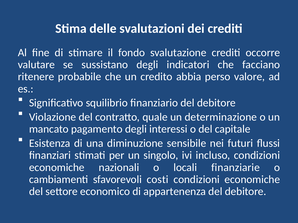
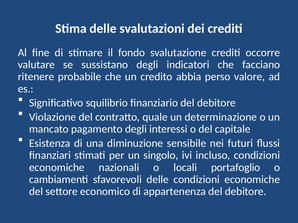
finanziarie: finanziarie -> portafoglio
sfavorevoli costi: costi -> delle
